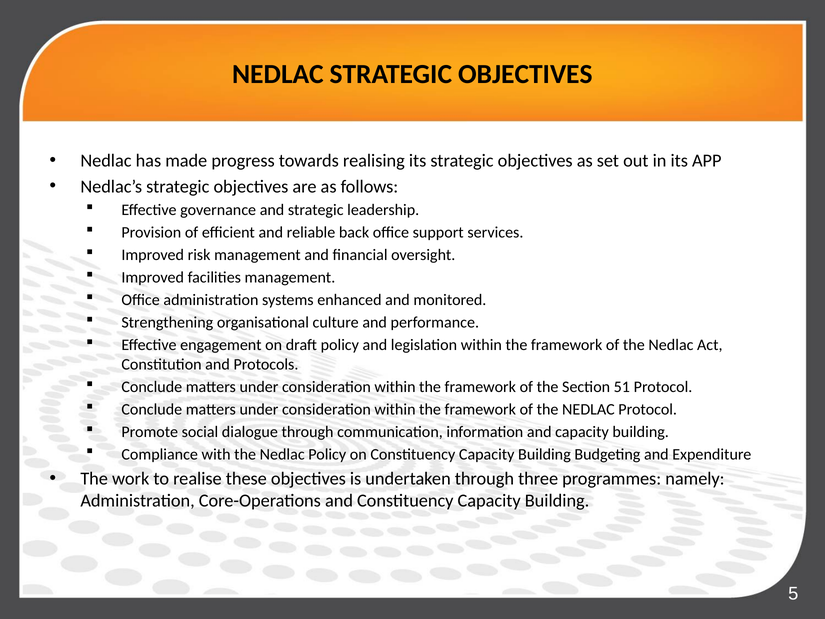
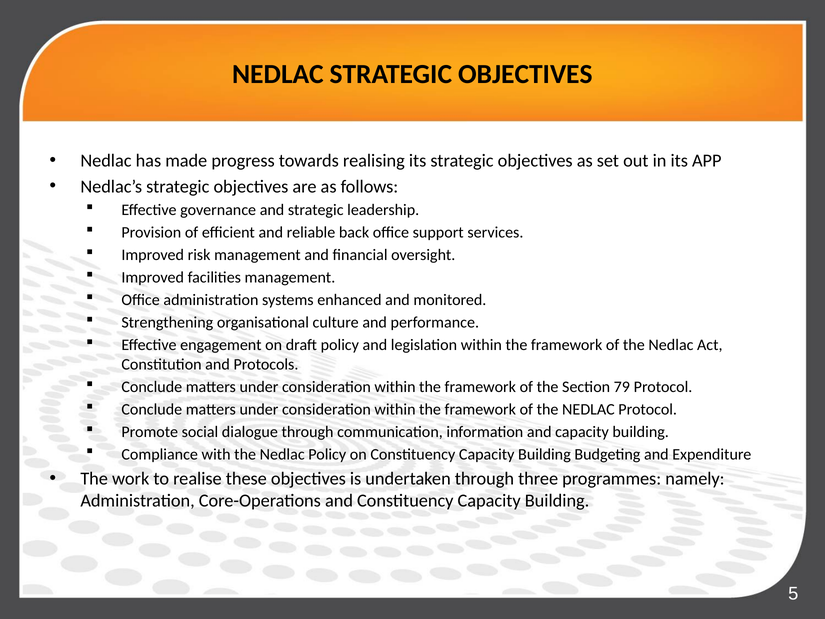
51: 51 -> 79
